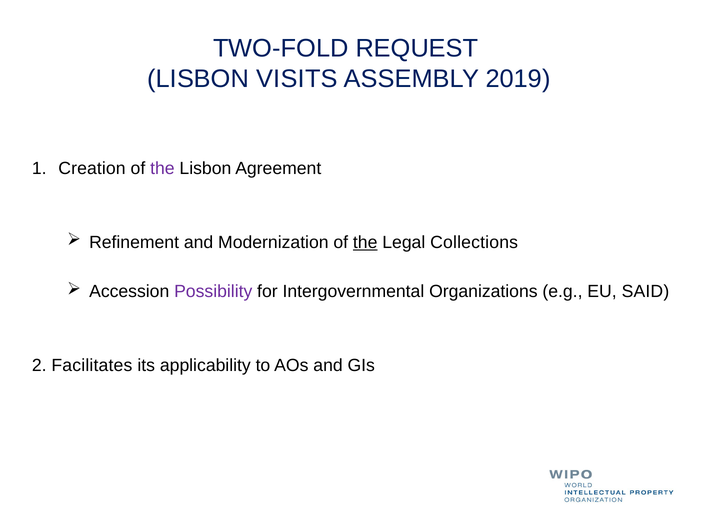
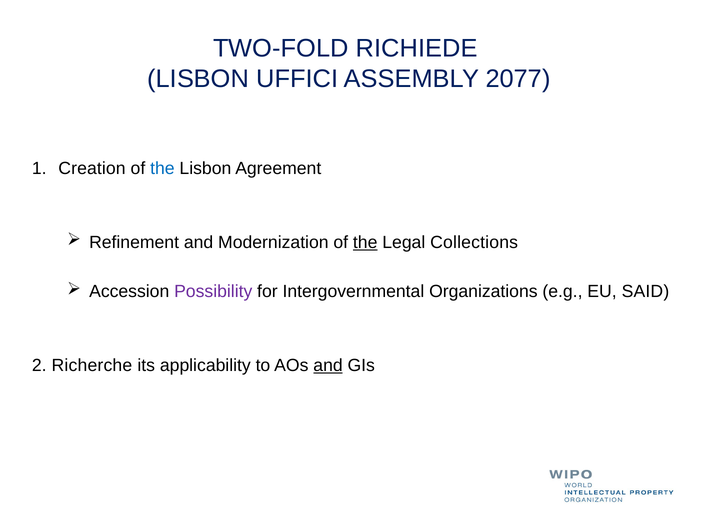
REQUEST: REQUEST -> RICHIEDE
VISITS: VISITS -> UFFICI
2019: 2019 -> 2077
the at (162, 168) colour: purple -> blue
Facilitates: Facilitates -> Richerche
and at (328, 366) underline: none -> present
